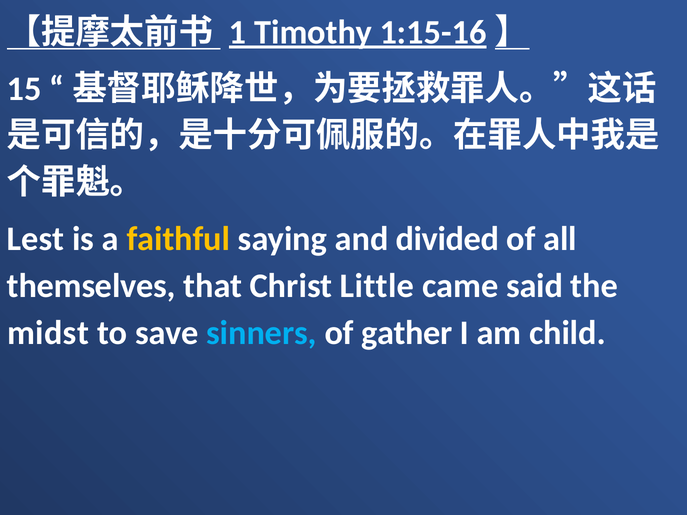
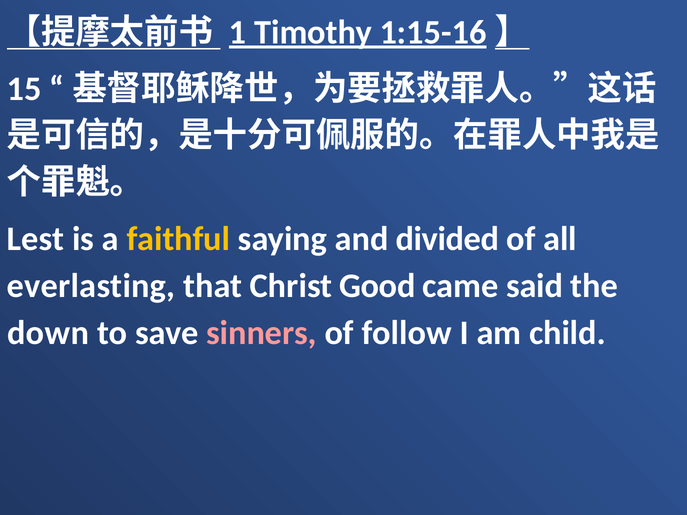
themselves: themselves -> everlasting
Little: Little -> Good
midst: midst -> down
sinners colour: light blue -> pink
gather: gather -> follow
